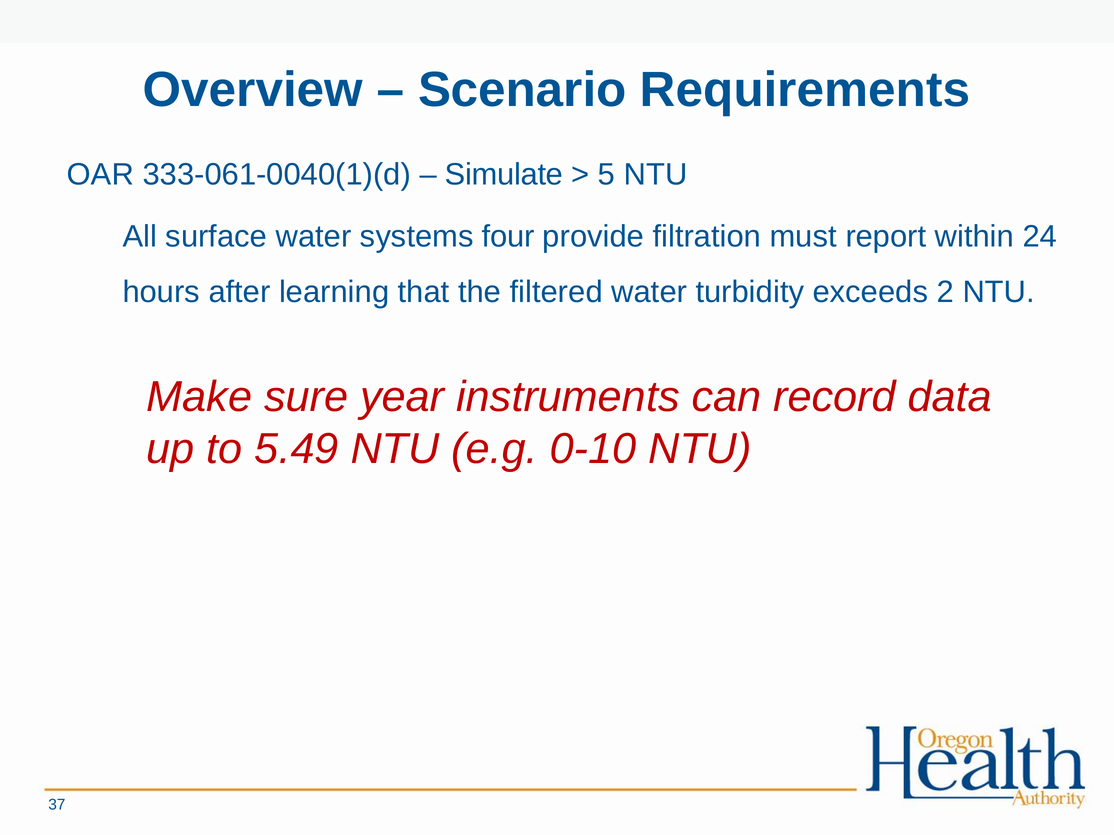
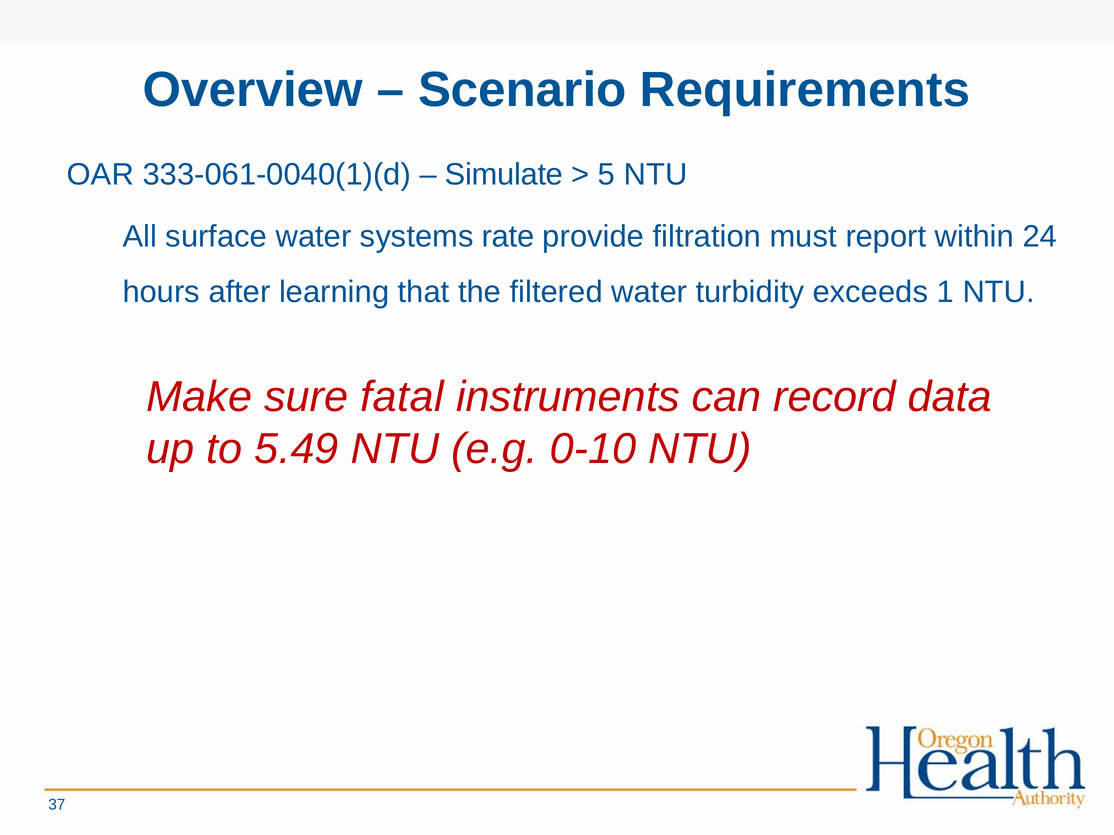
four: four -> rate
2: 2 -> 1
year: year -> fatal
